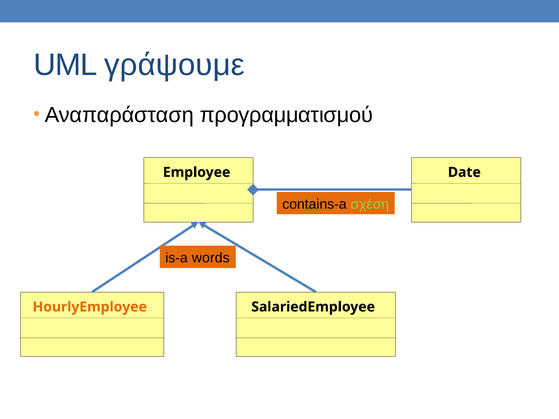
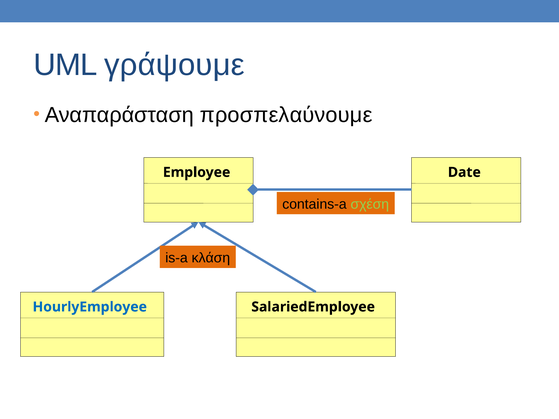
προγραμματισμού: προγραμματισμού -> προσπελαύνουμε
words: words -> κλάση
HourlyEmployee colour: orange -> blue
